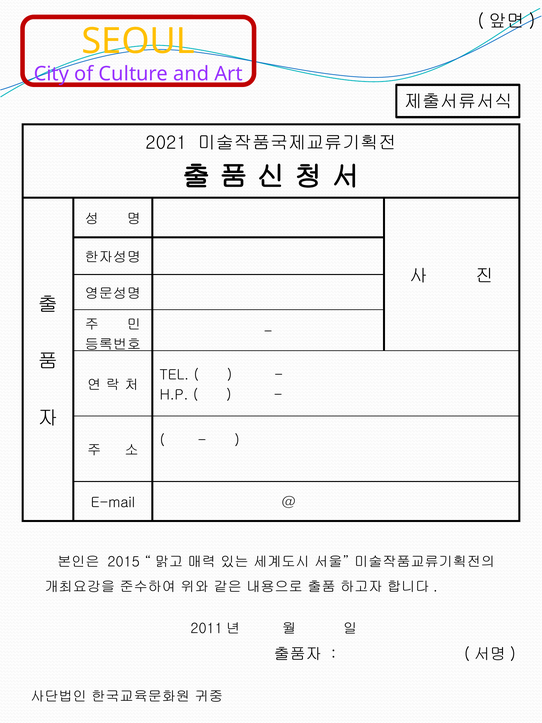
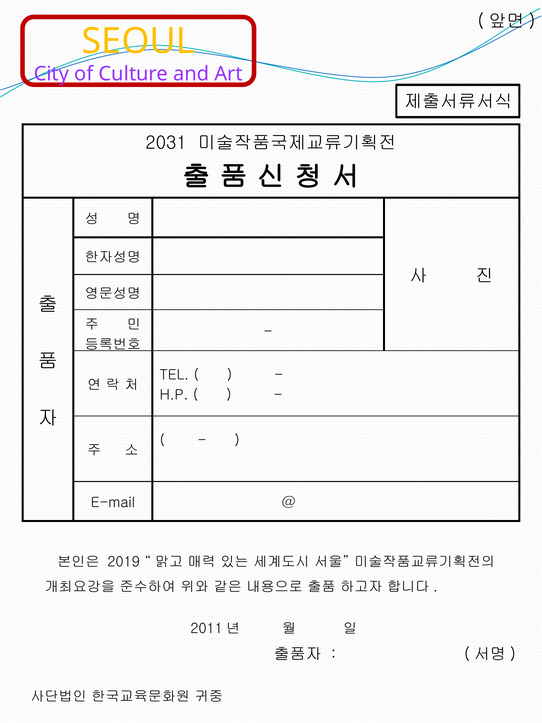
2021: 2021 -> 2031
2015: 2015 -> 2019
